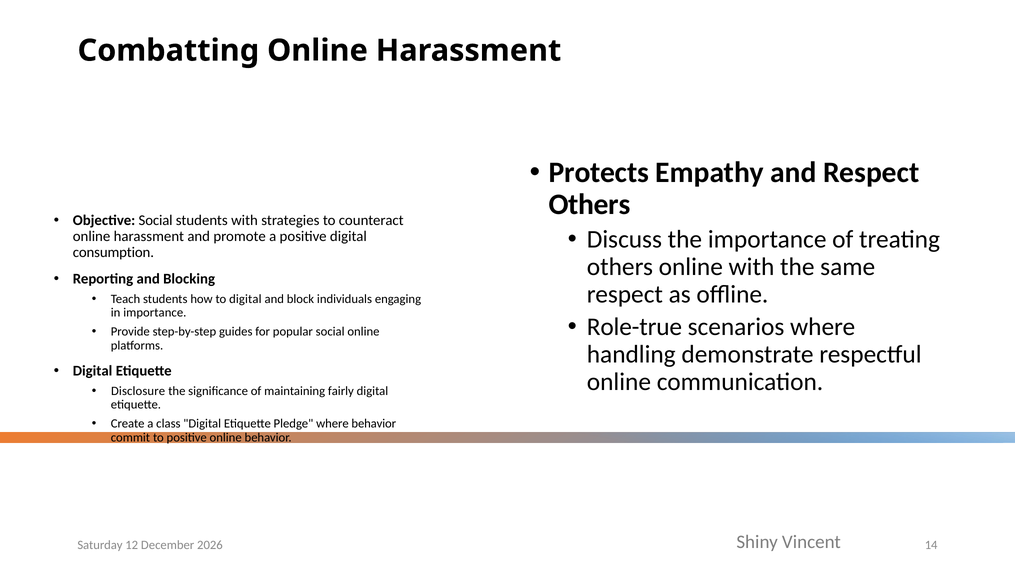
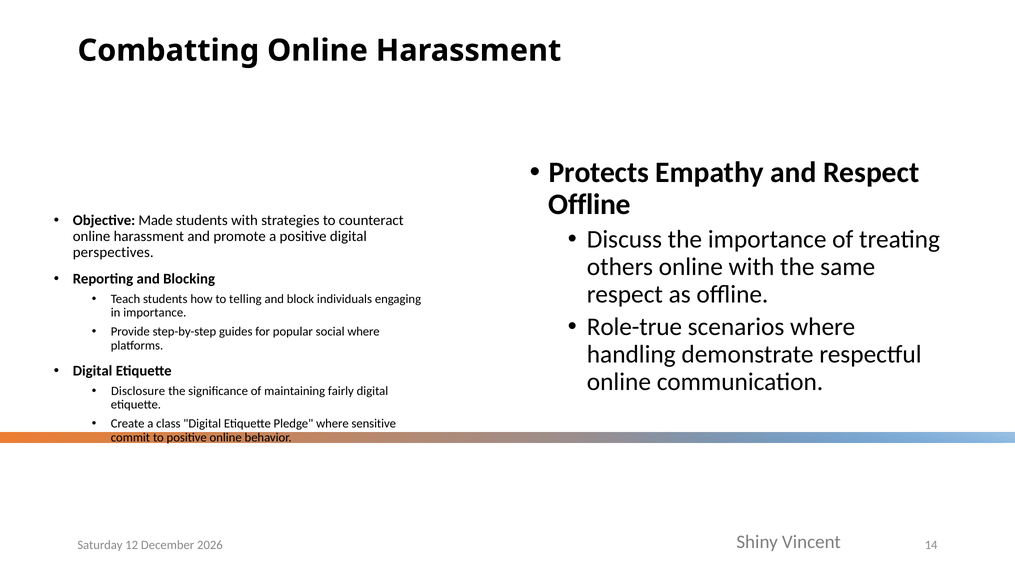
Others at (589, 204): Others -> Offline
Objective Social: Social -> Made
consumption: consumption -> perspectives
to digital: digital -> telling
social online: online -> where
where behavior: behavior -> sensitive
